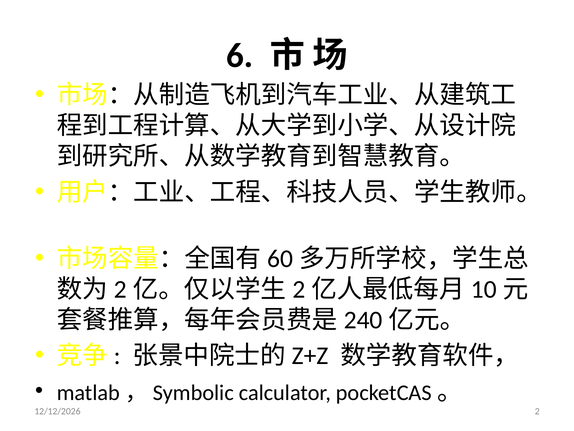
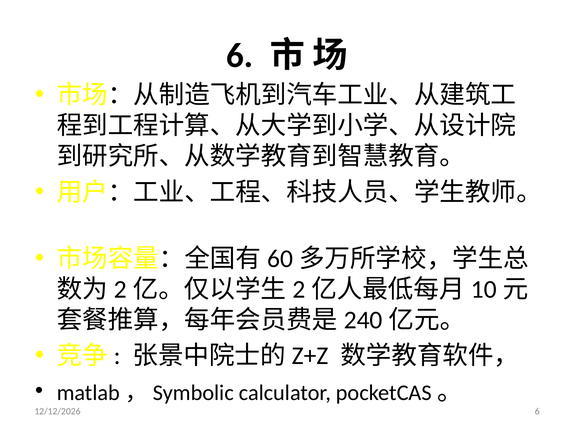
2 at (537, 411): 2 -> 6
